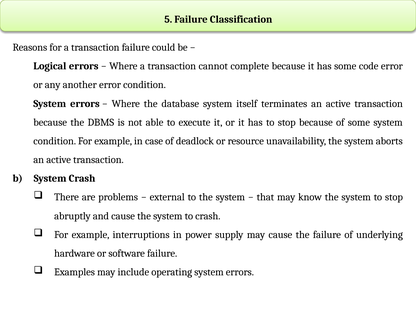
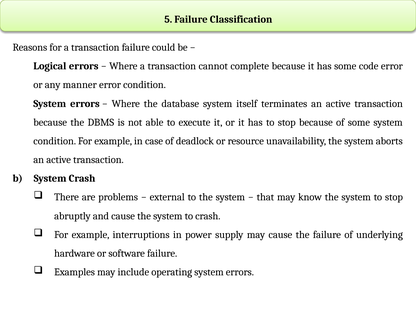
another: another -> manner
